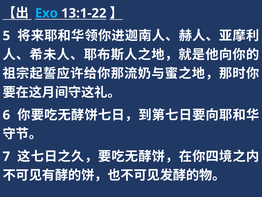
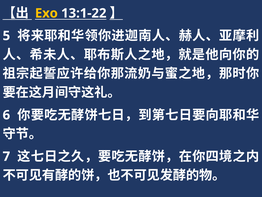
Exo colour: light blue -> yellow
